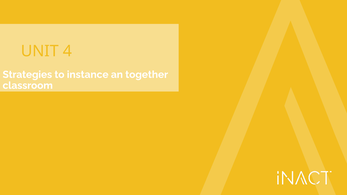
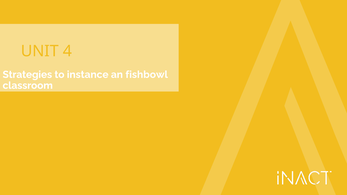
together: together -> fishbowl
